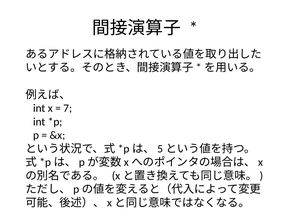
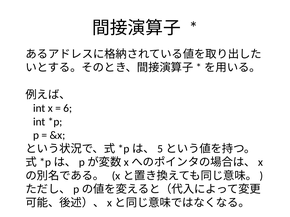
7: 7 -> 6
